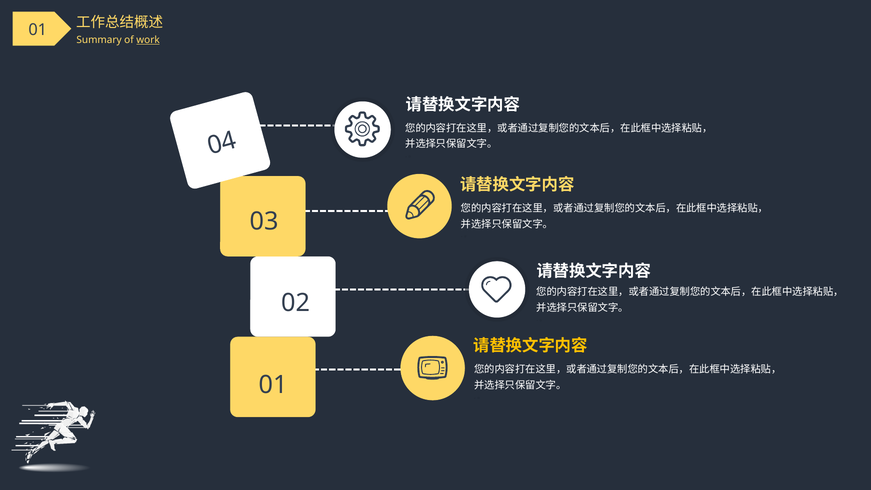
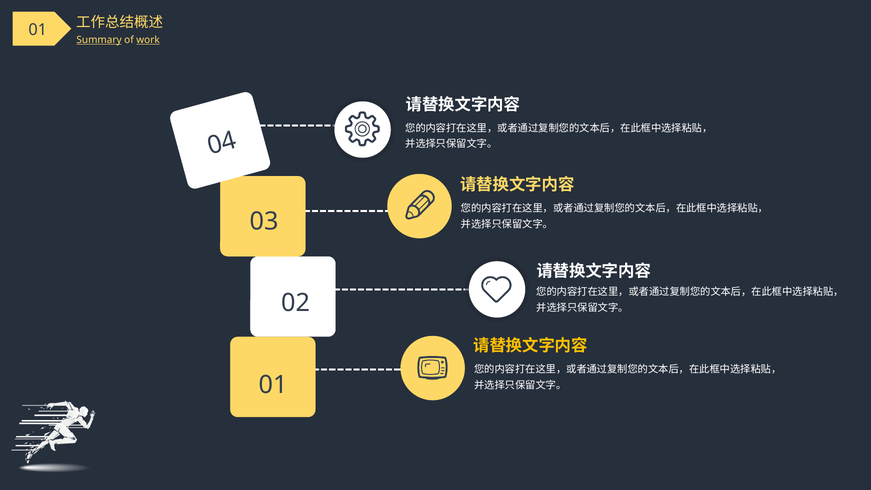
Summary underline: none -> present
